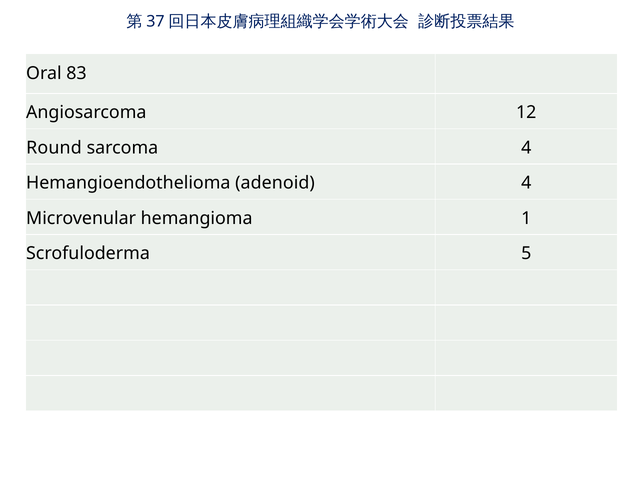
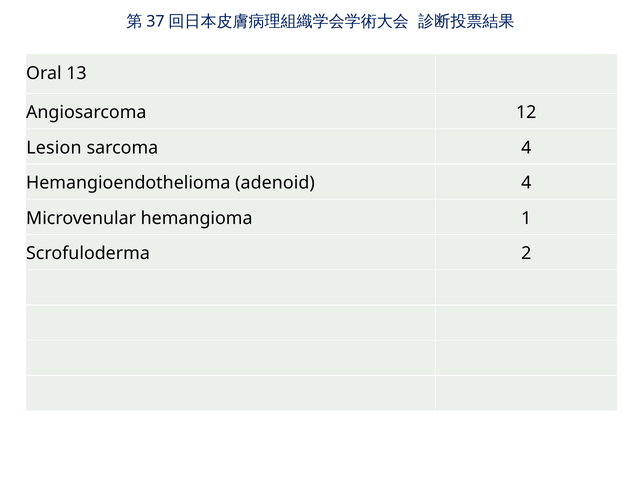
83: 83 -> 13
Round: Round -> Lesion
5: 5 -> 2
